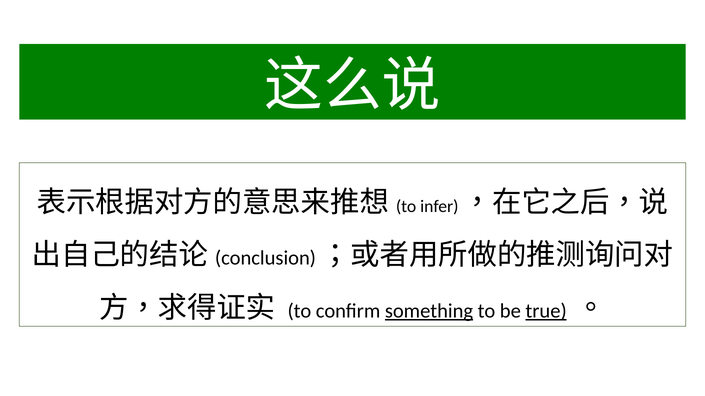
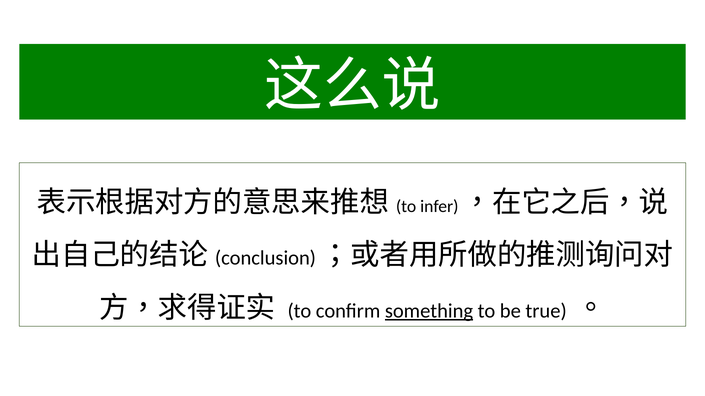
true underline: present -> none
